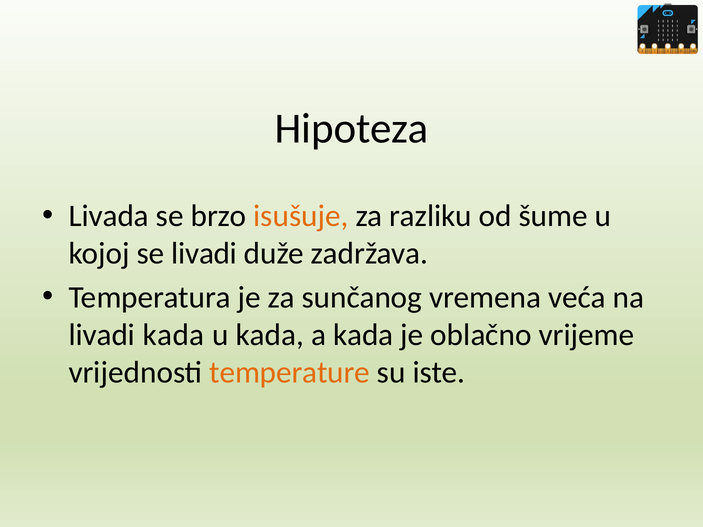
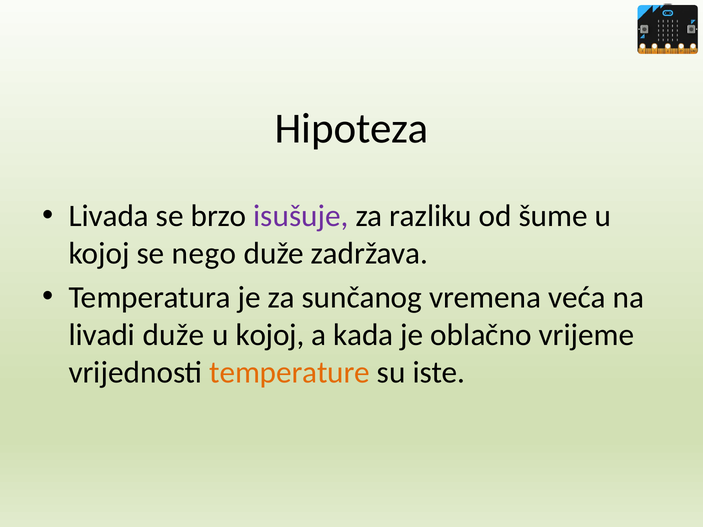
isušuje colour: orange -> purple
se livadi: livadi -> nego
livadi kada: kada -> duže
kada at (270, 335): kada -> kojoj
